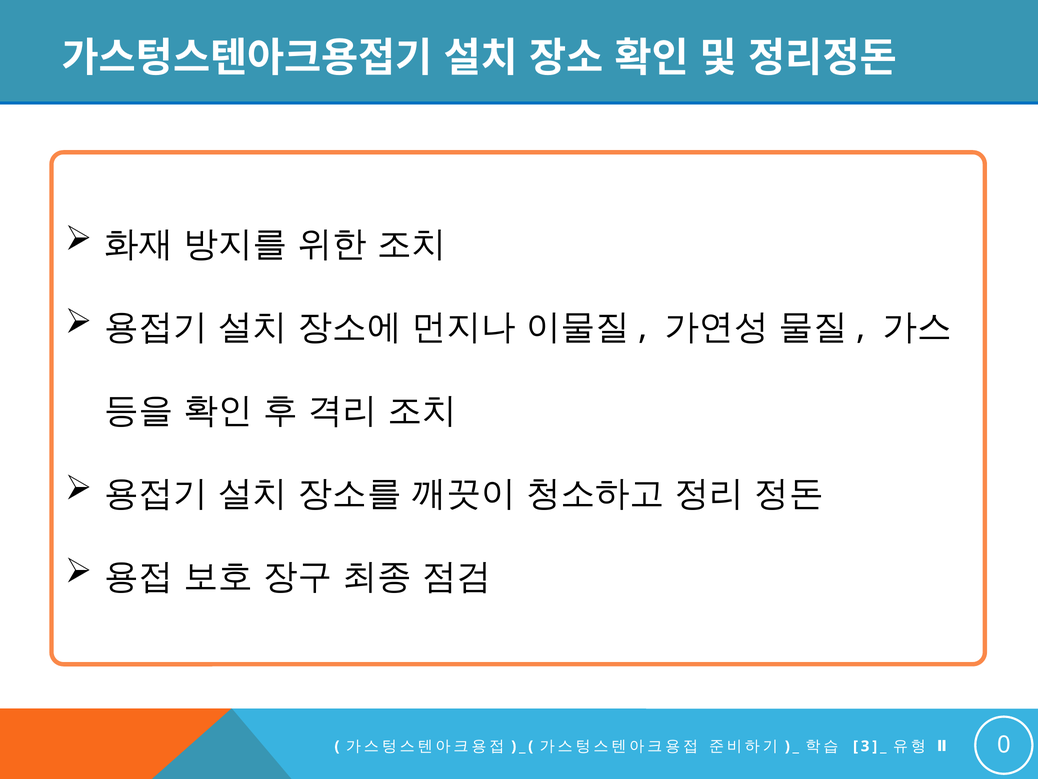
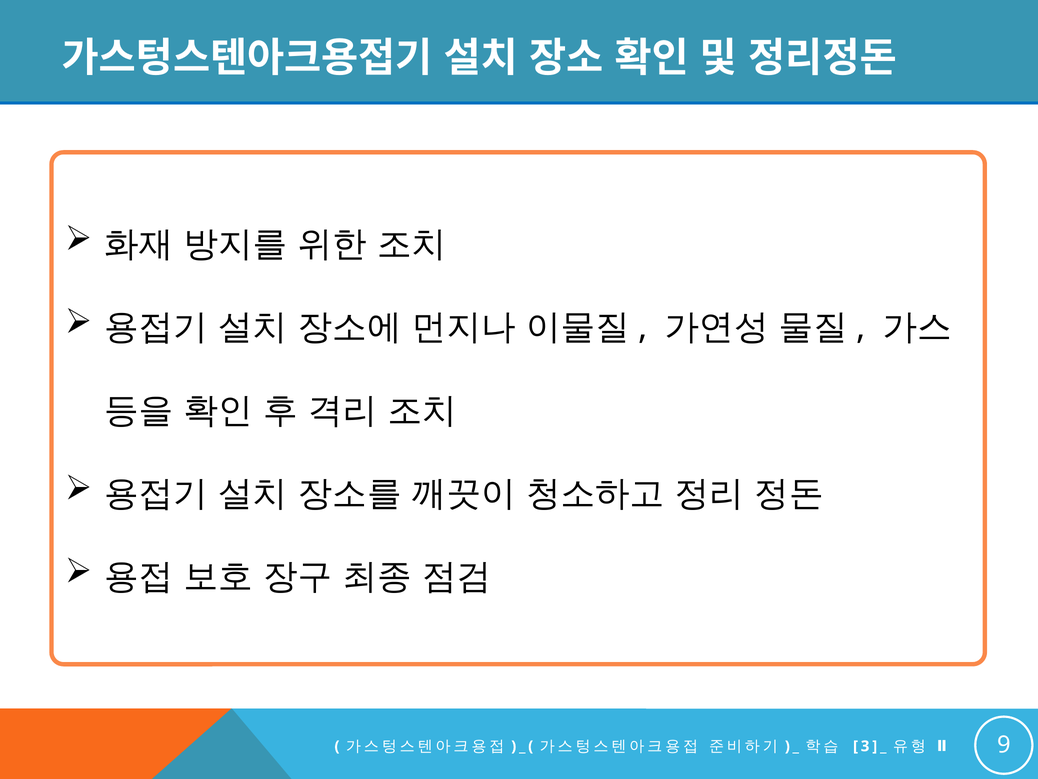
0: 0 -> 9
